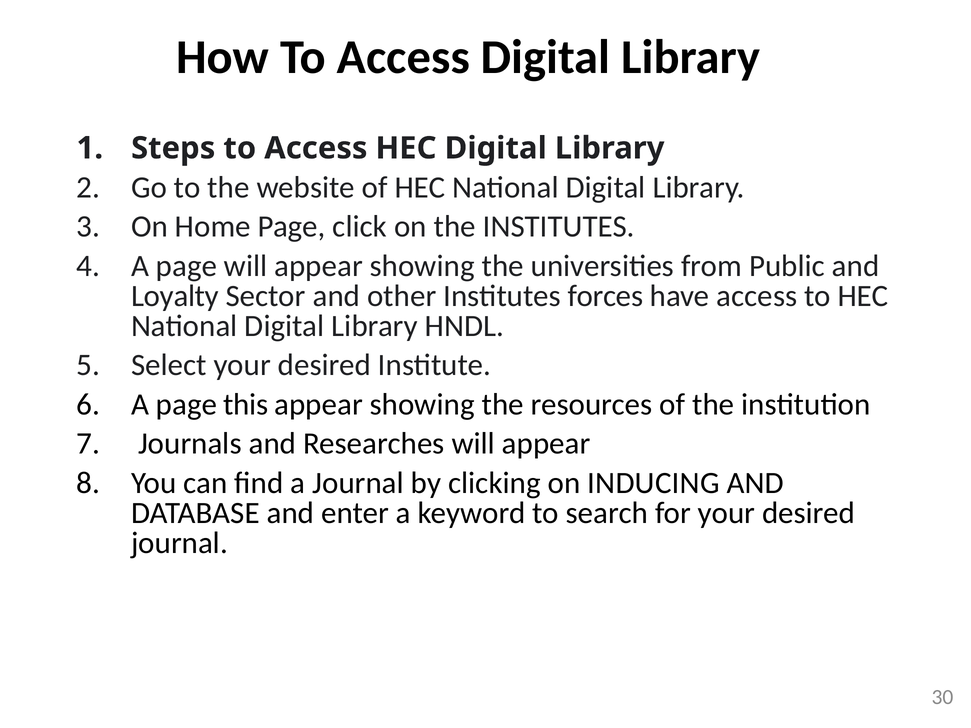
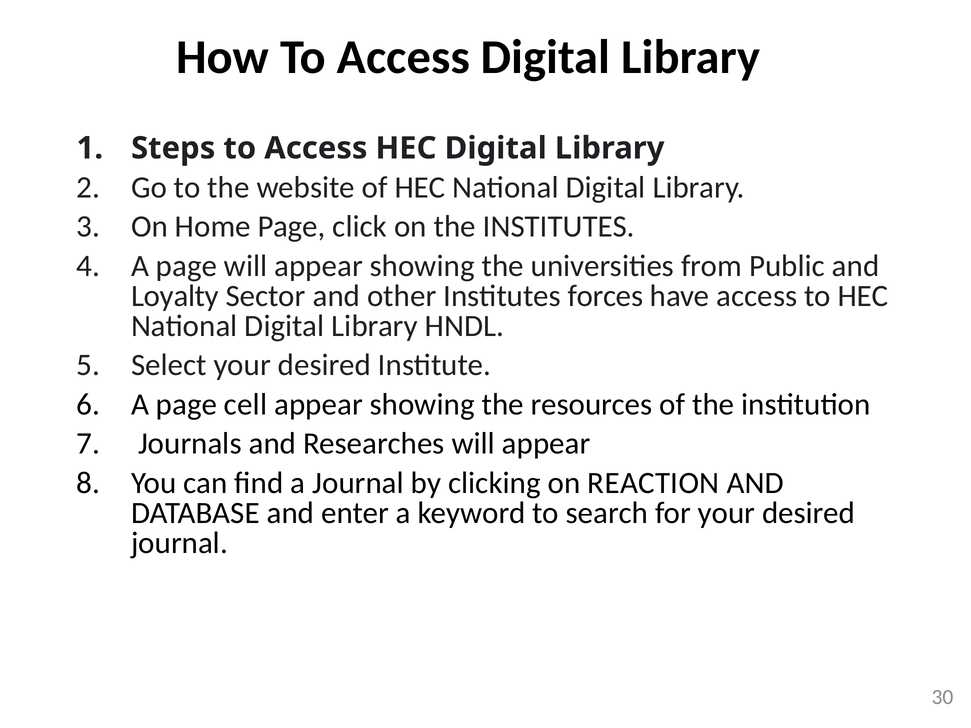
this: this -> cell
INDUCING: INDUCING -> REACTION
